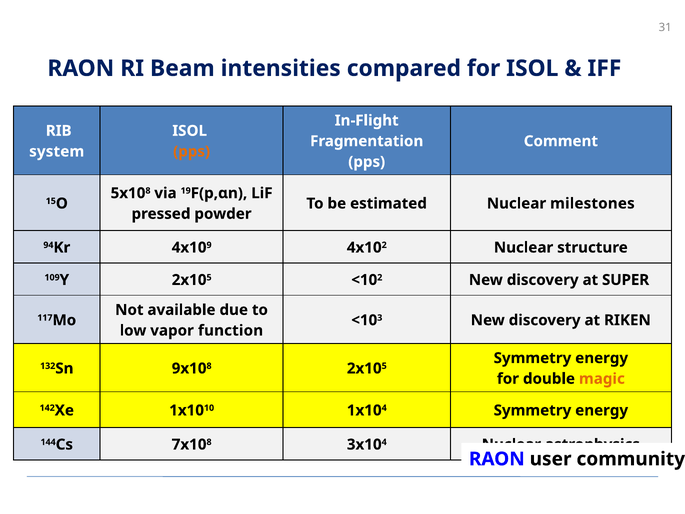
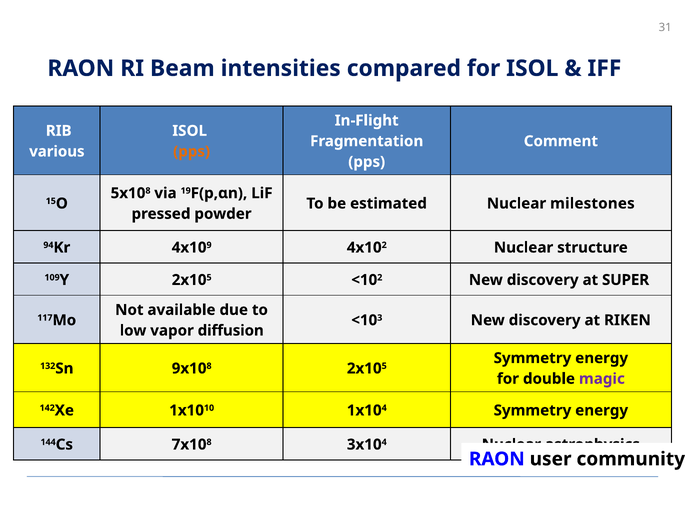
system: system -> various
function: function -> diffusion
magic colour: orange -> purple
